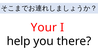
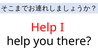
Your at (44, 28): Your -> Help
